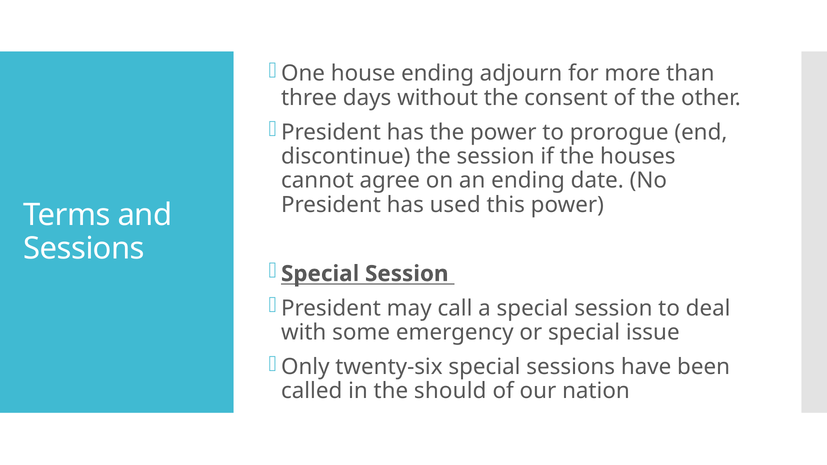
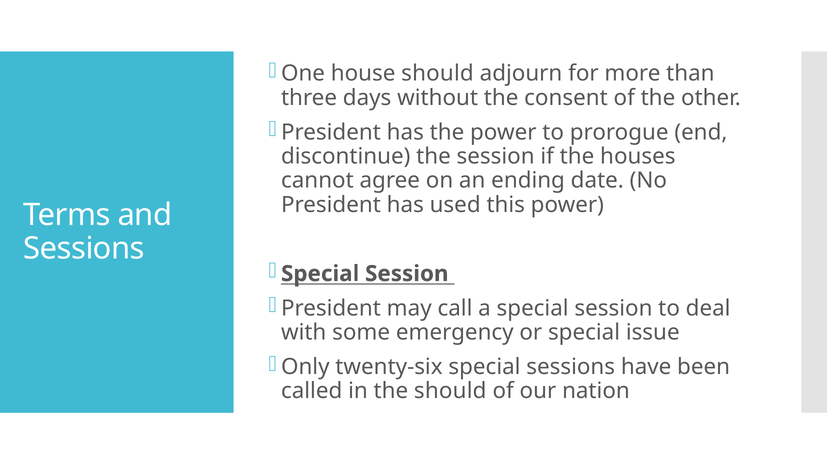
house ending: ending -> should
